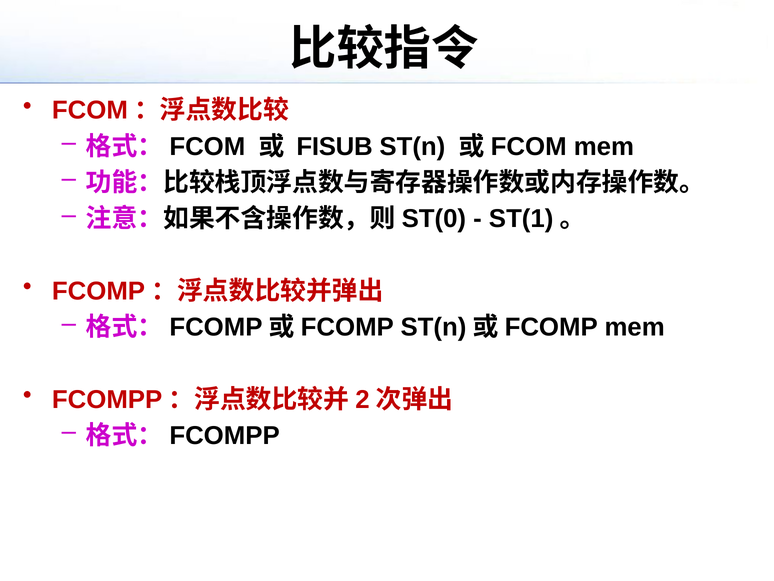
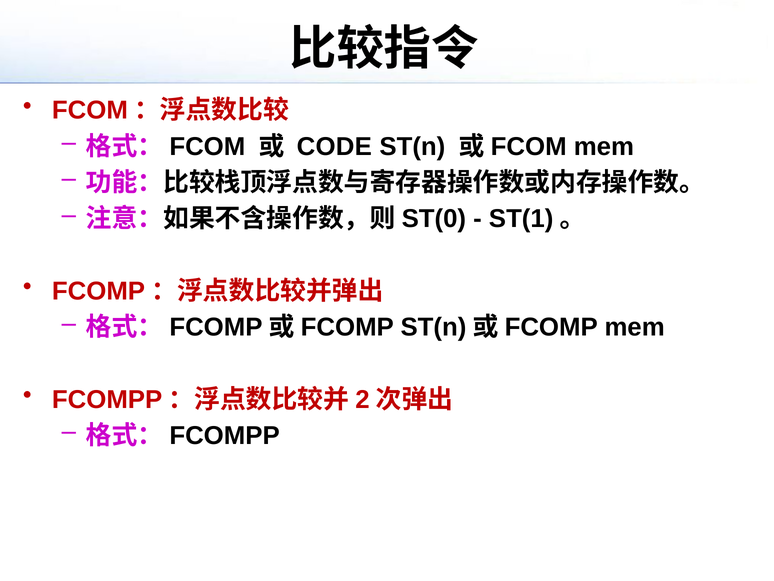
FISUB: FISUB -> CODE
